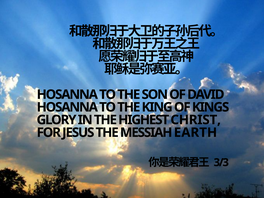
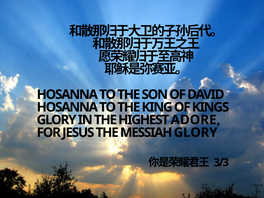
CHRIST: CHRIST -> ADORE
MESSIAH EARTH: EARTH -> GLORY
